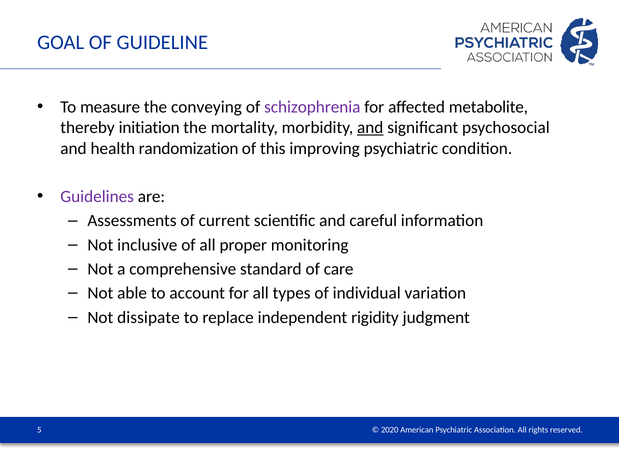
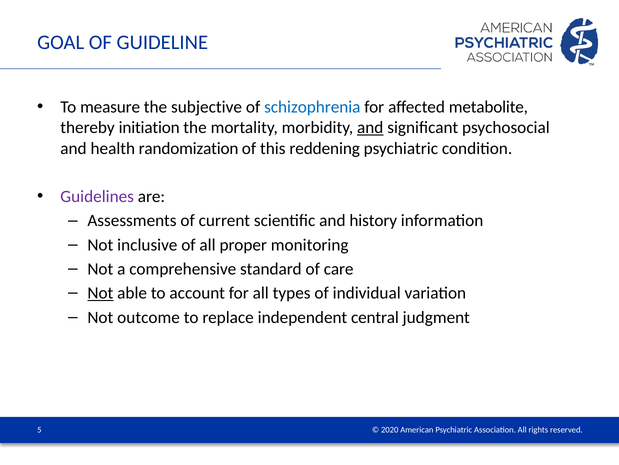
conveying: conveying -> subjective
schizophrenia colour: purple -> blue
improving: improving -> reddening
careful: careful -> history
Not at (100, 293) underline: none -> present
dissipate: dissipate -> outcome
rigidity: rigidity -> central
